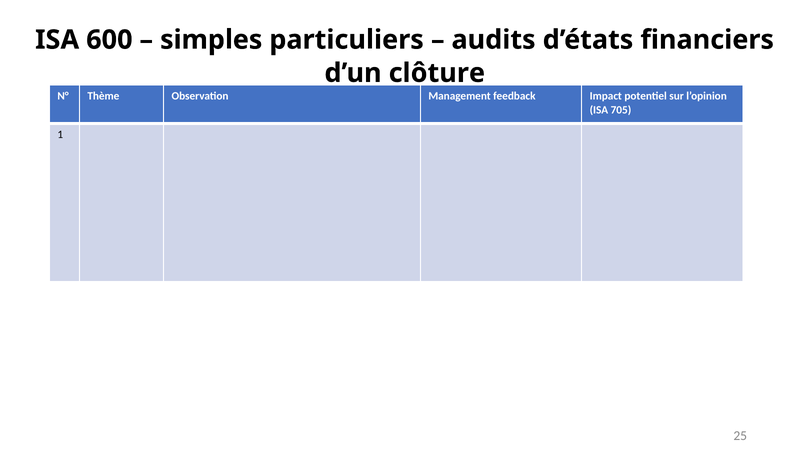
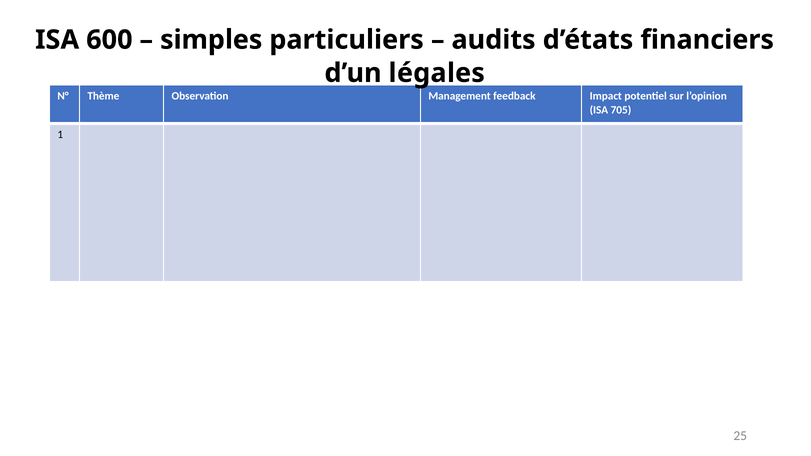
clôture: clôture -> légales
